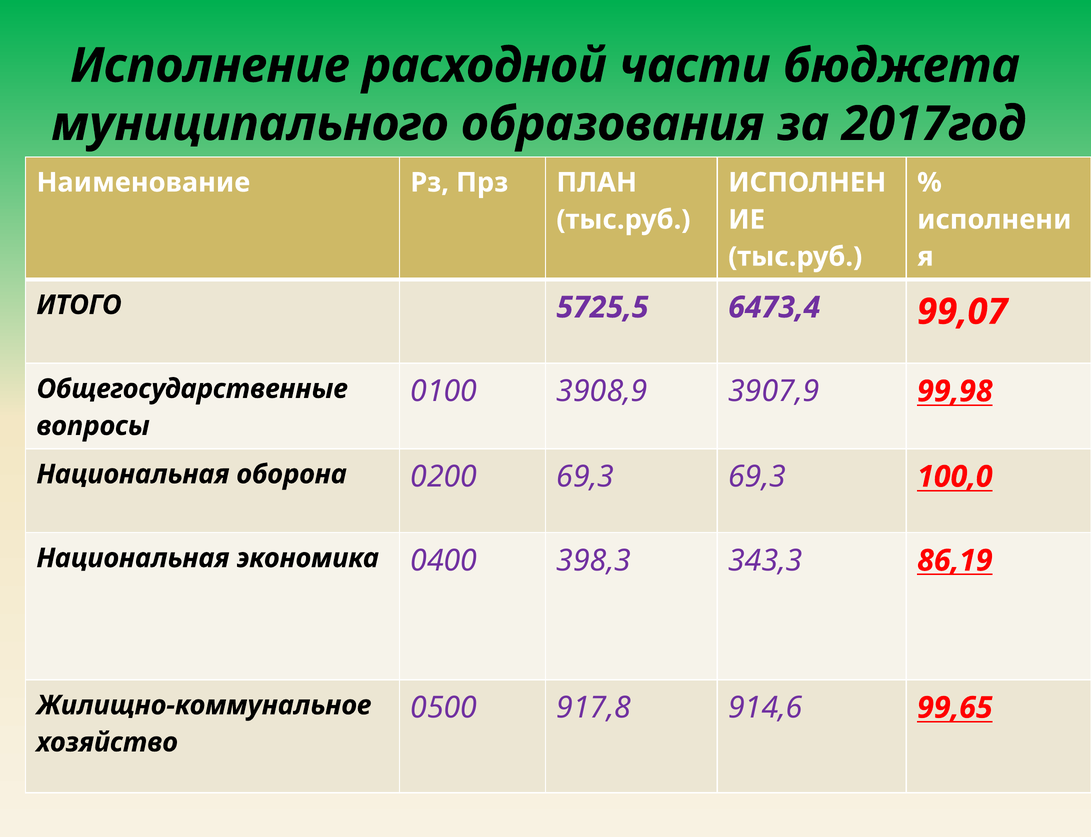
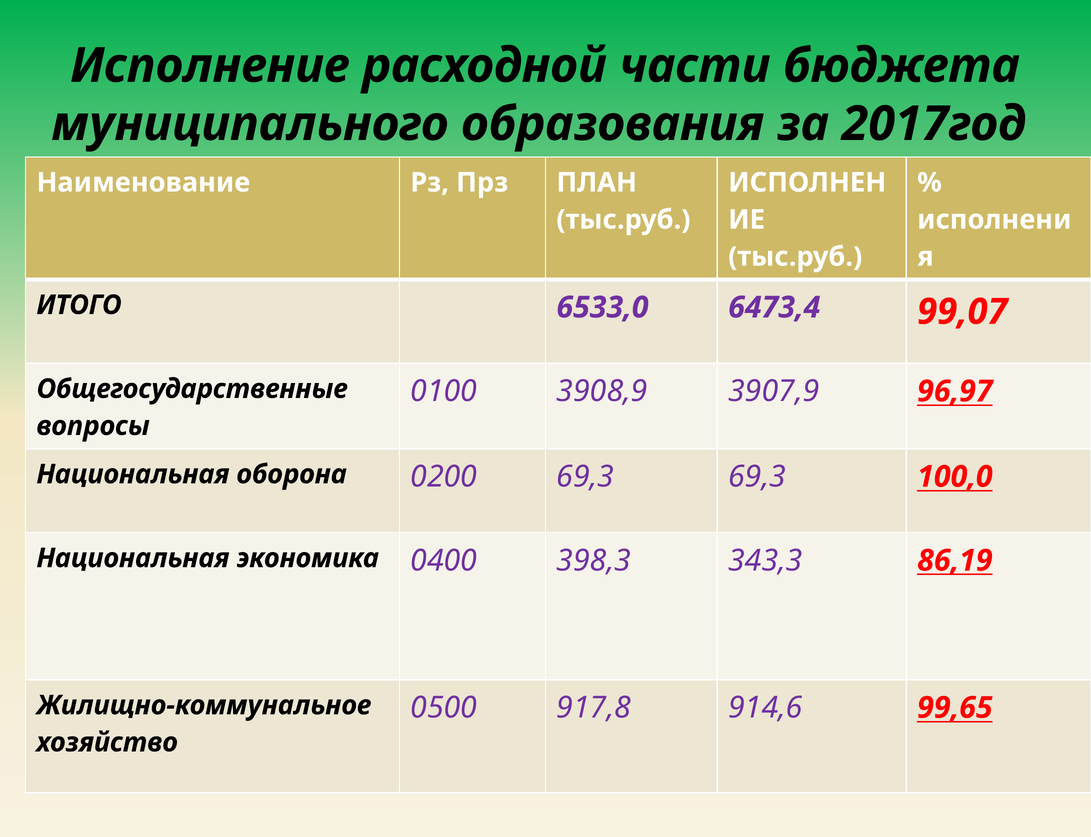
5725,5: 5725,5 -> 6533,0
99,98: 99,98 -> 96,97
